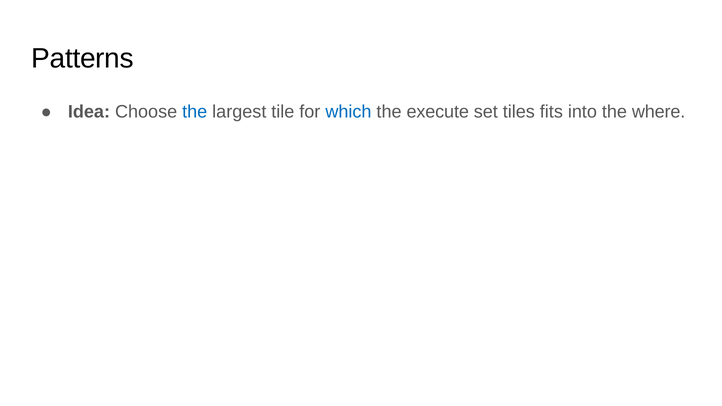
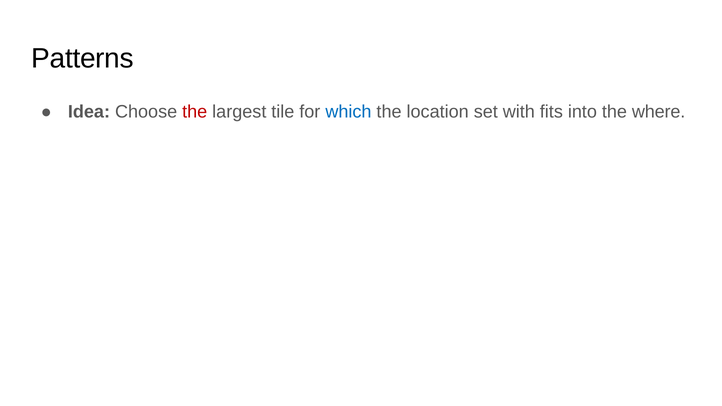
the at (195, 112) colour: blue -> red
execute: execute -> location
tiles: tiles -> with
